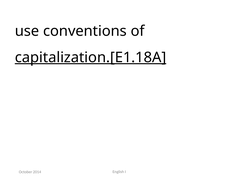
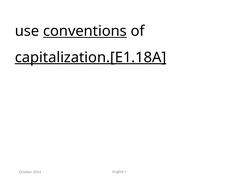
conventions underline: none -> present
